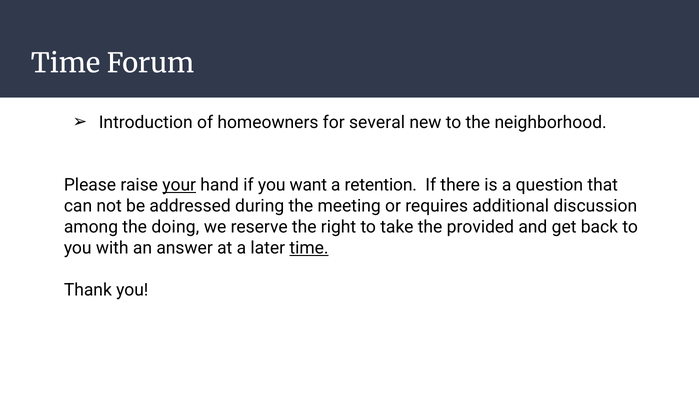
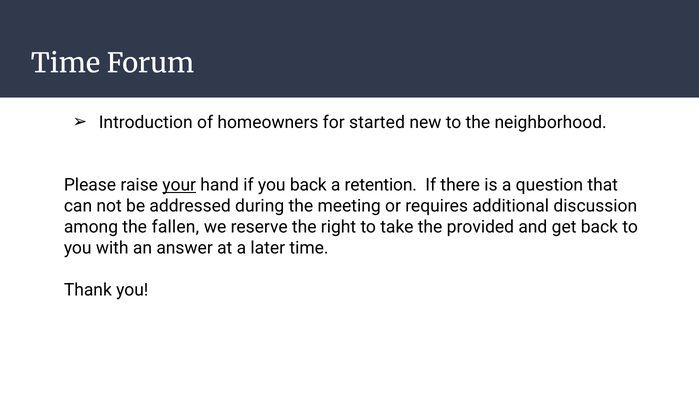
several: several -> started
you want: want -> back
doing: doing -> fallen
time at (309, 248) underline: present -> none
